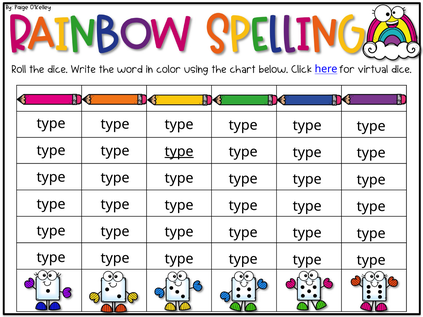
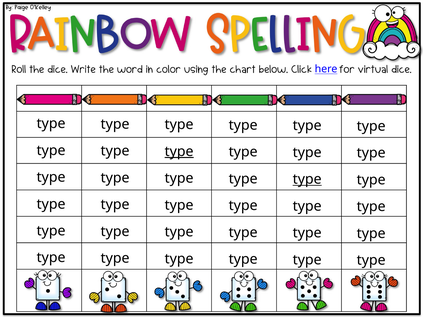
type at (307, 179) underline: none -> present
